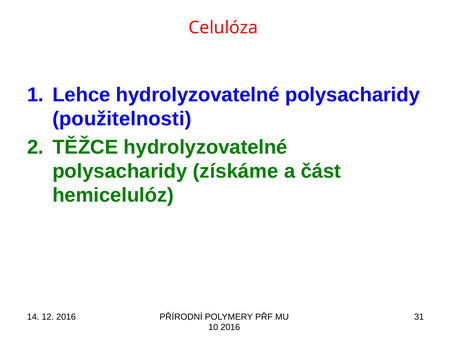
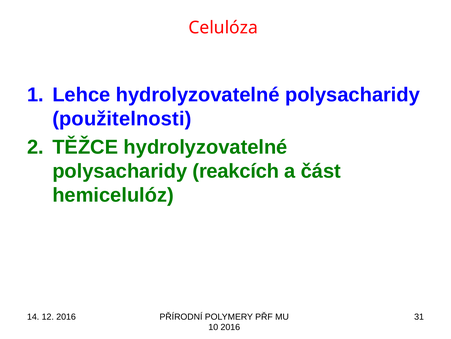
získáme: získáme -> reakcích
